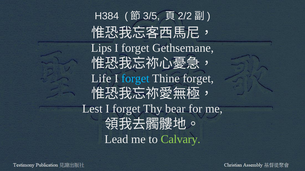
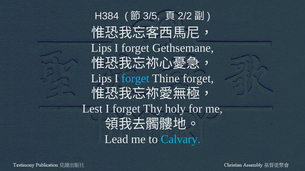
Life at (101, 79): Life -> Lips
bear: bear -> holy
Calvary colour: light green -> light blue
